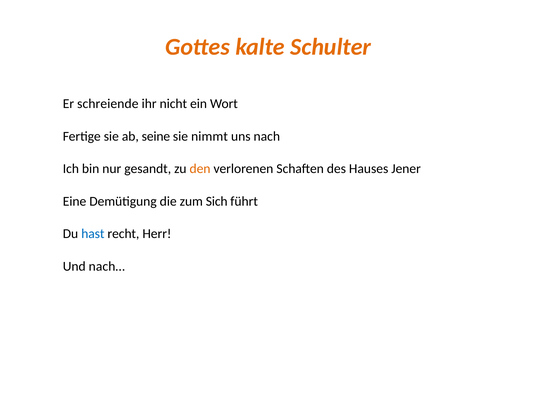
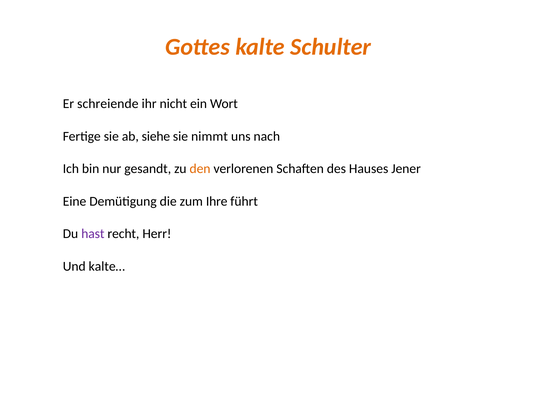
seine: seine -> siehe
Sich: Sich -> Ihre
hast colour: blue -> purple
nach…: nach… -> kalte…
